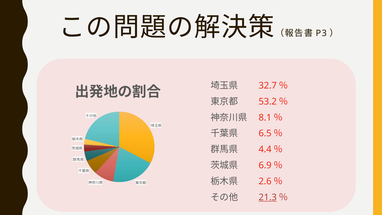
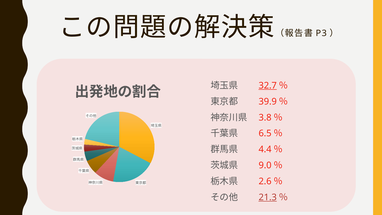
32.7 underline: none -> present
53.2: 53.2 -> 39.9
8.1: 8.1 -> 3.8
6.9: 6.9 -> 9.0
